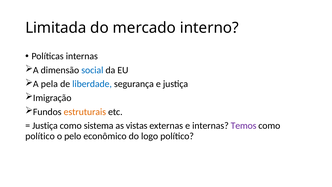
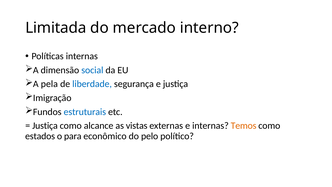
estruturais colour: orange -> blue
sistema: sistema -> alcance
Temos colour: purple -> orange
político at (40, 136): político -> estados
pelo: pelo -> para
logo: logo -> pelo
